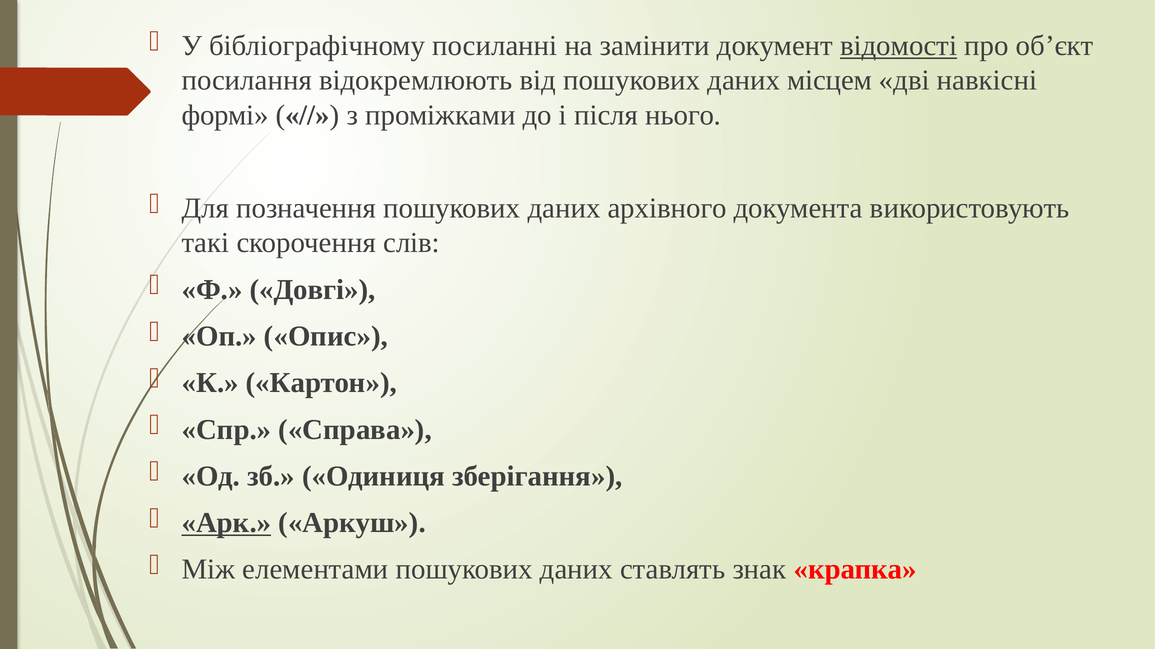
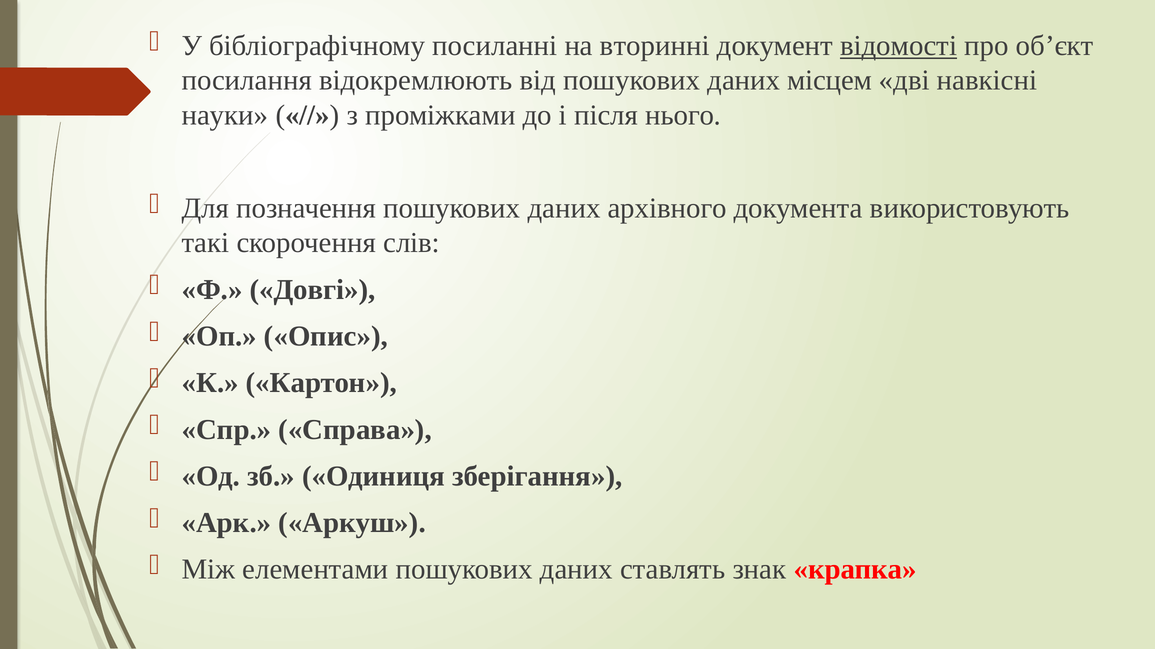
замінити: замінити -> вторинні
формі: формі -> науки
Арк underline: present -> none
